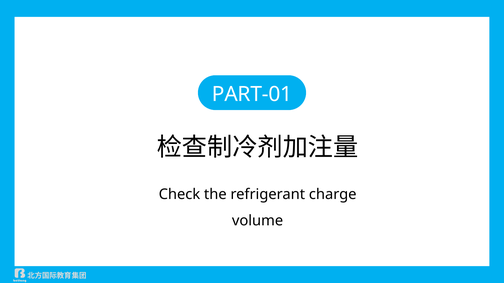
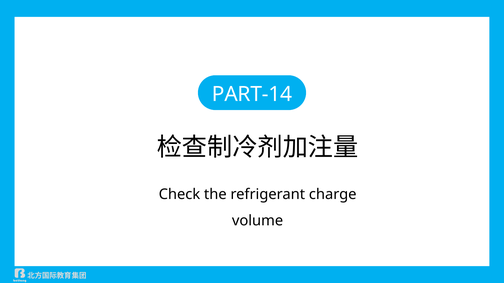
PART-01: PART-01 -> PART-14
